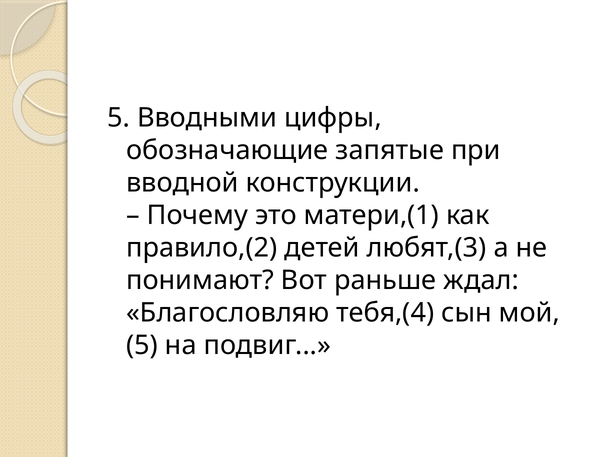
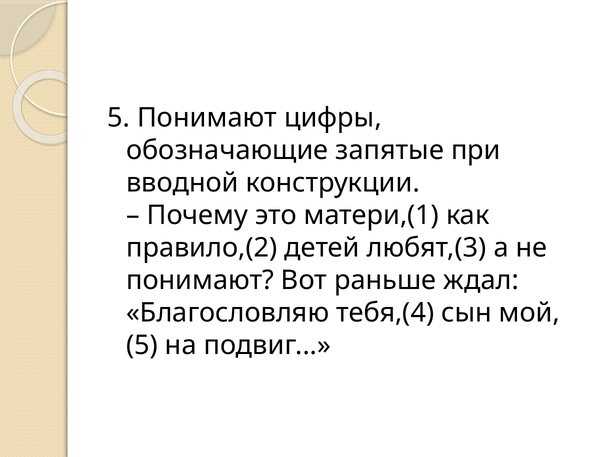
5 Вводными: Вводными -> Понимают
